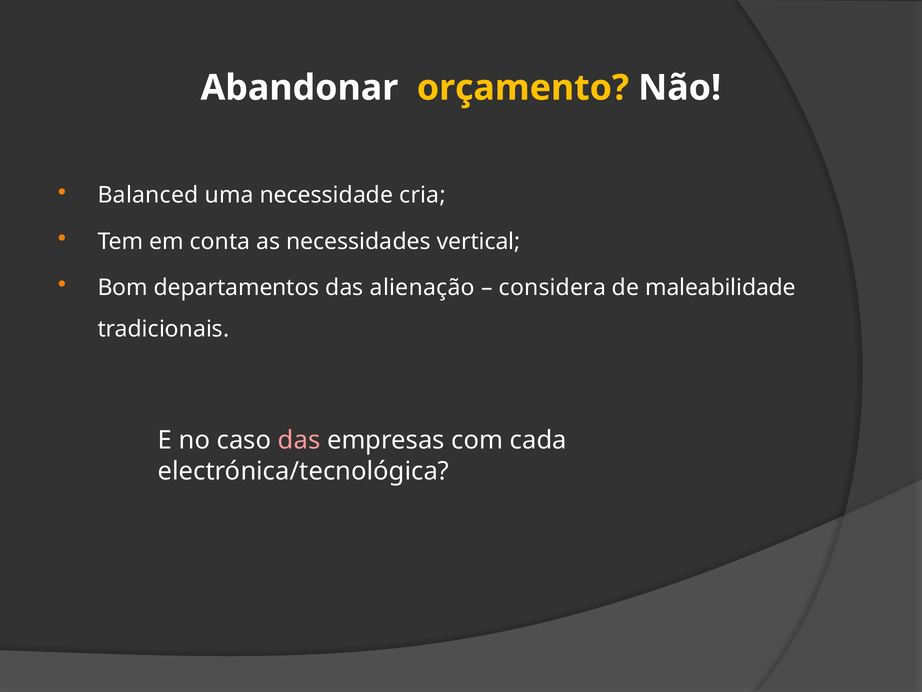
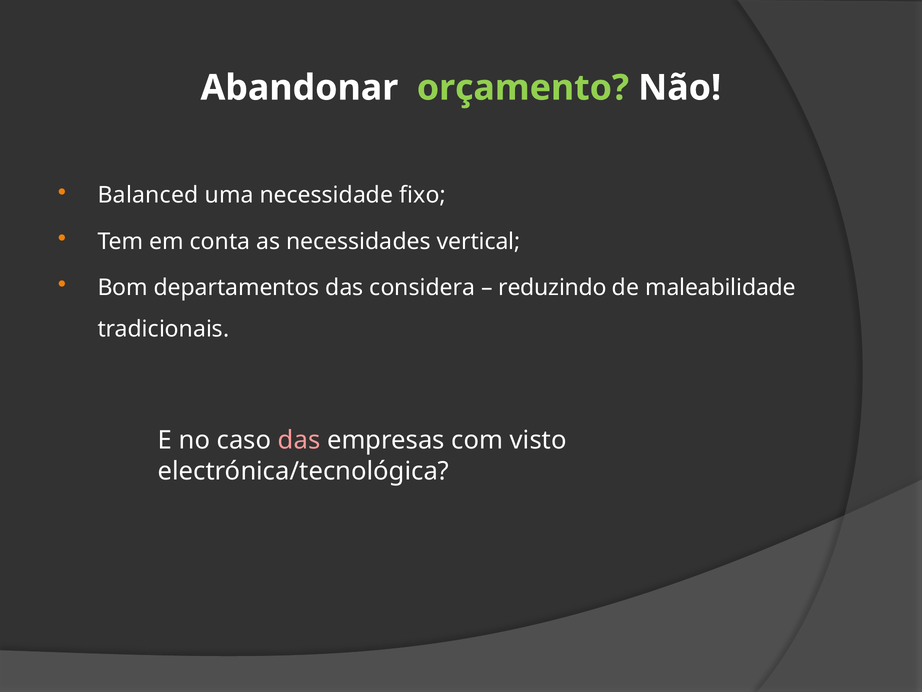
orçamento colour: yellow -> light green
cria: cria -> fixo
alienação: alienação -> considera
considera: considera -> reduzindo
cada: cada -> visto
